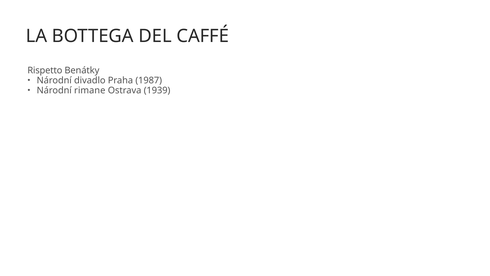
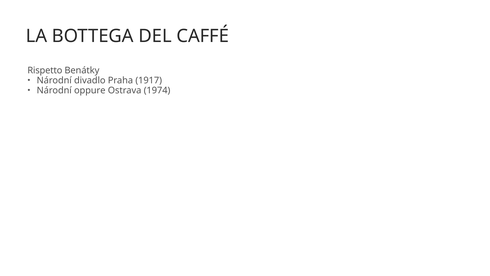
1987: 1987 -> 1917
rimane: rimane -> oppure
1939: 1939 -> 1974
